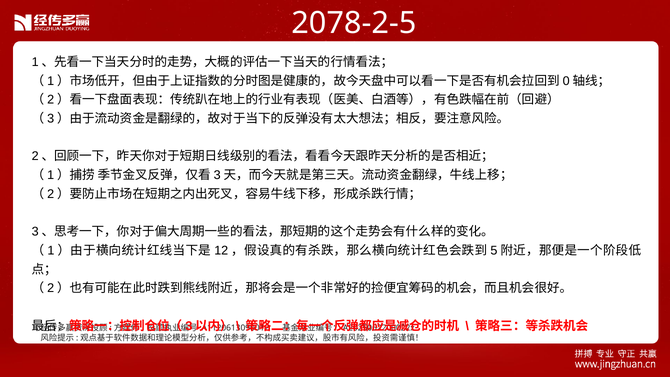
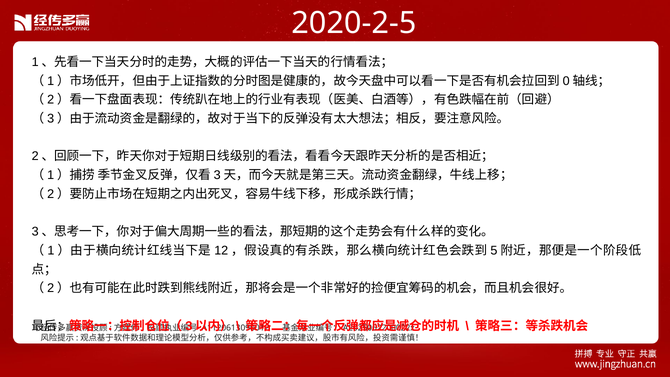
2078-2-5: 2078-2-5 -> 2020-2-5
